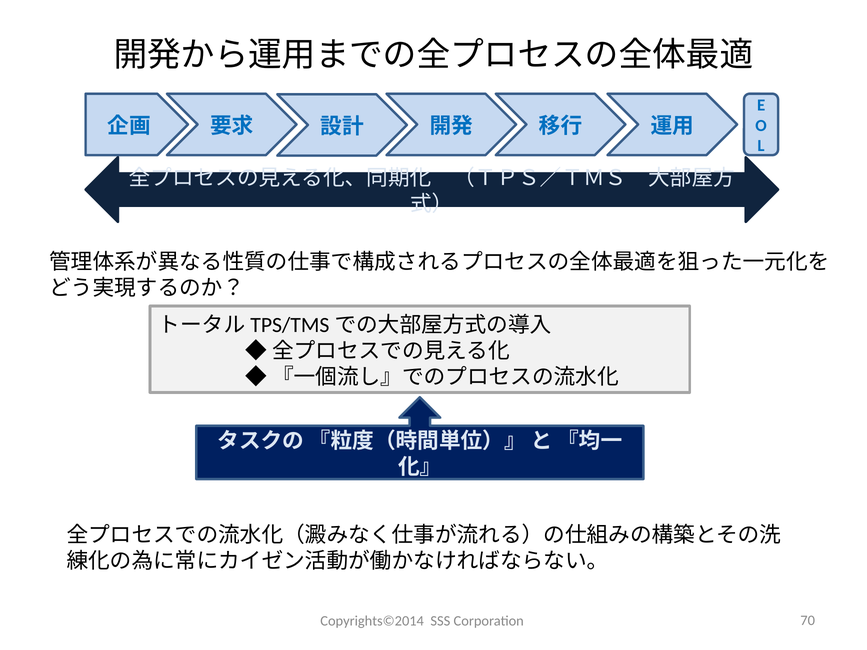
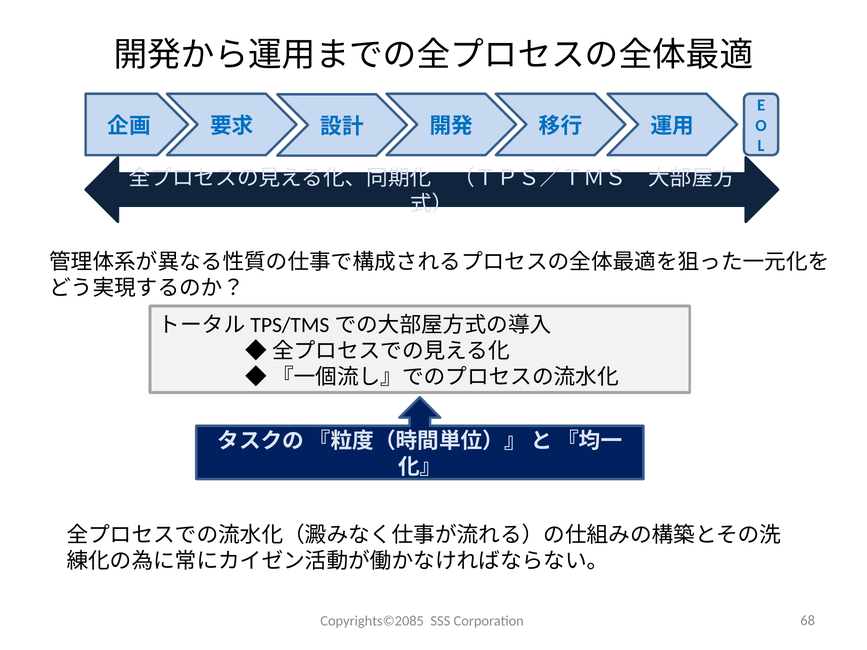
Copyrights©2014: Copyrights©2014 -> Copyrights©2085
70: 70 -> 68
